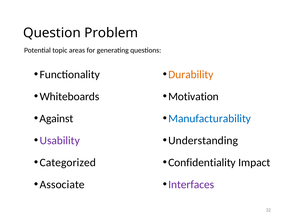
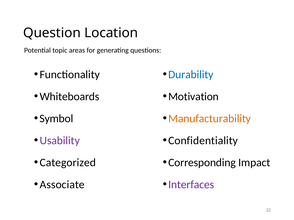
Problem: Problem -> Location
Durability colour: orange -> blue
Against: Against -> Symbol
Manufacturability colour: blue -> orange
Understanding: Understanding -> Confidentiality
Confidentiality: Confidentiality -> Corresponding
